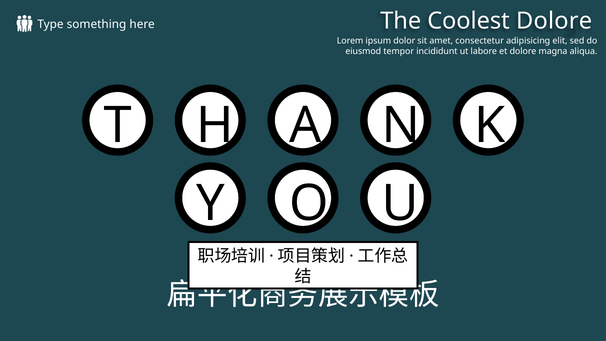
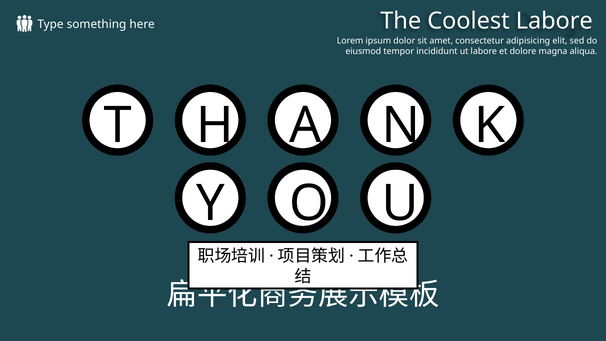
Coolest Dolore: Dolore -> Labore
